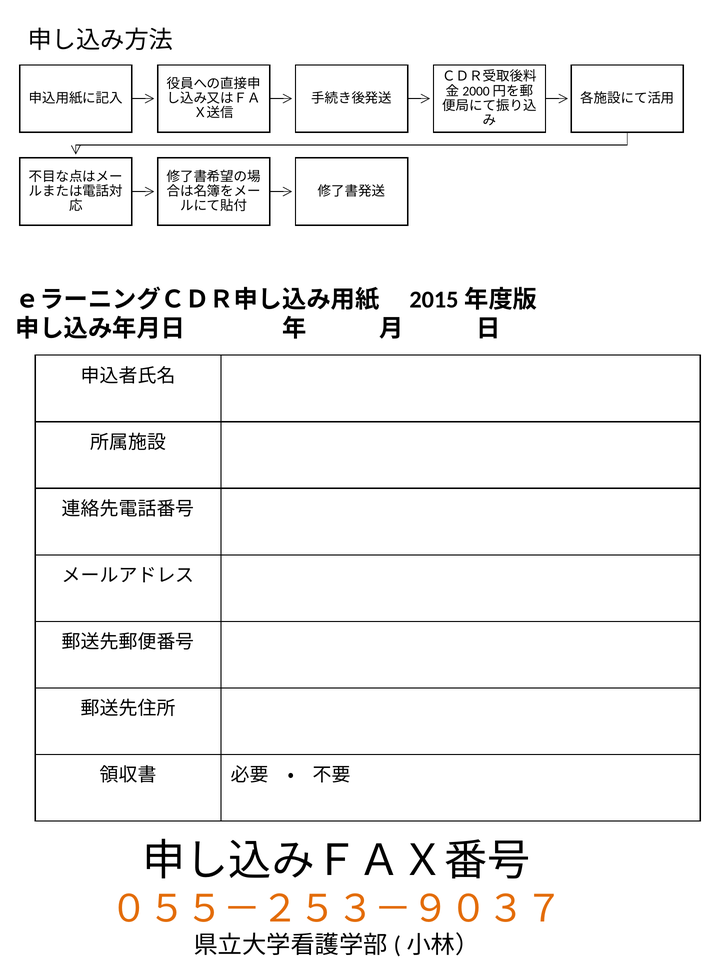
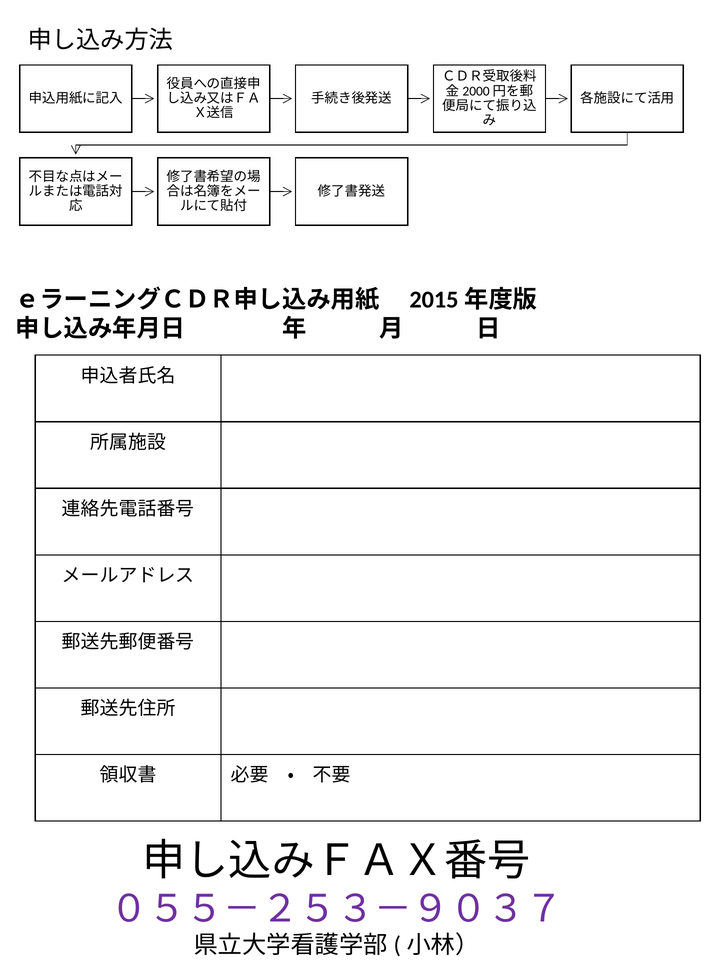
０５５－２５３－９０３７ colour: orange -> purple
